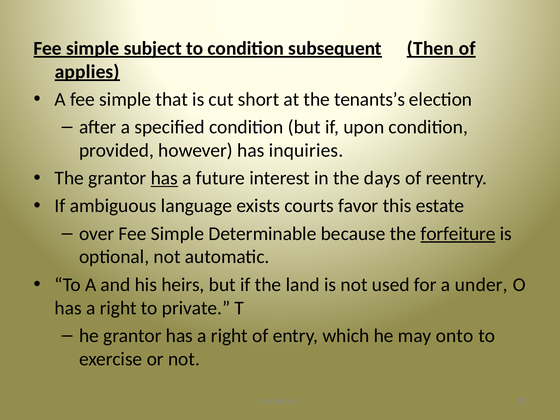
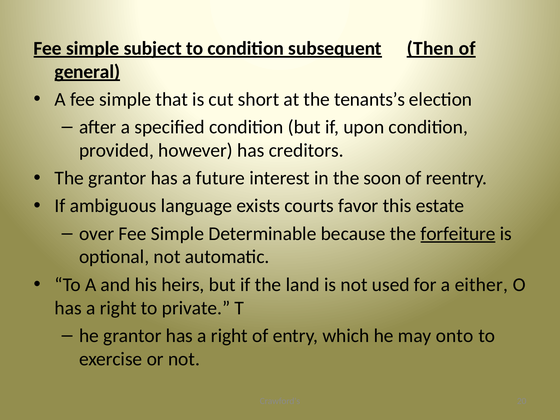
applies: applies -> general
inquiries: inquiries -> creditors
has at (164, 178) underline: present -> none
days: days -> soon
under: under -> either
